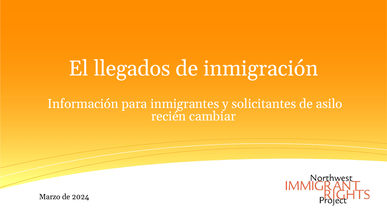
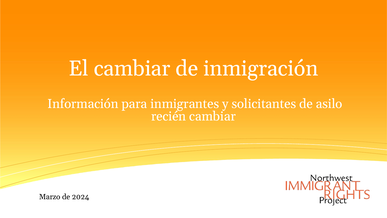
El llegados: llegados -> cambiar
